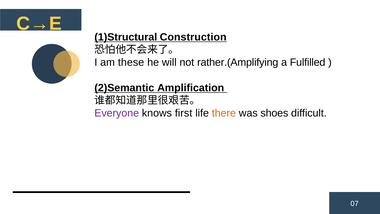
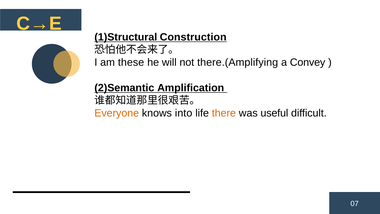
rather.(Amplifying: rather.(Amplifying -> there.(Amplifying
Fulfilled: Fulfilled -> Convey
Everyone colour: purple -> orange
first: first -> into
shoes: shoes -> useful
